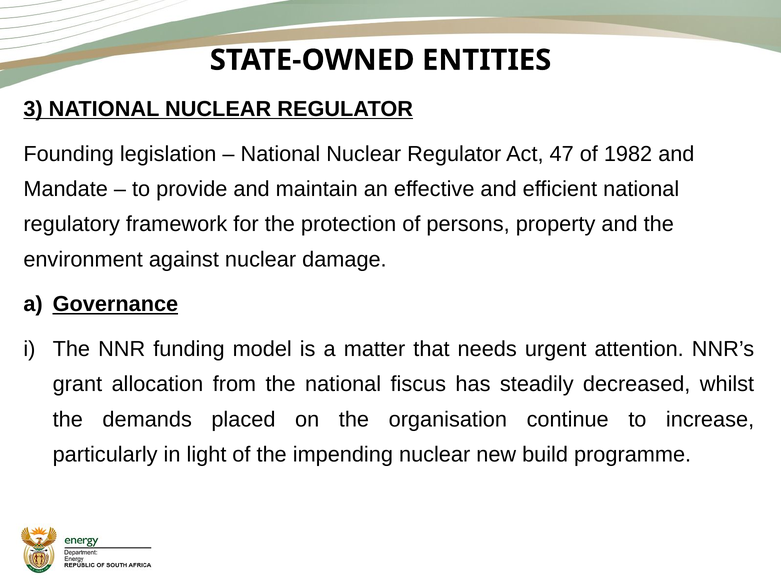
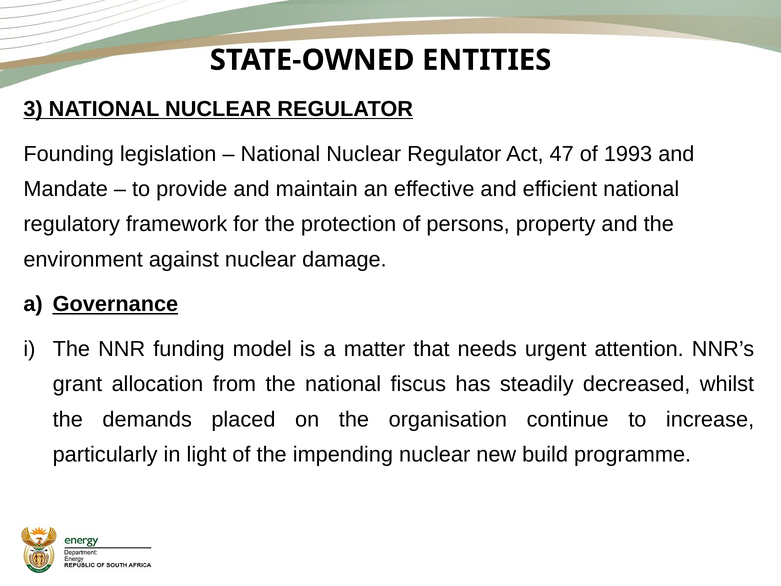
1982: 1982 -> 1993
